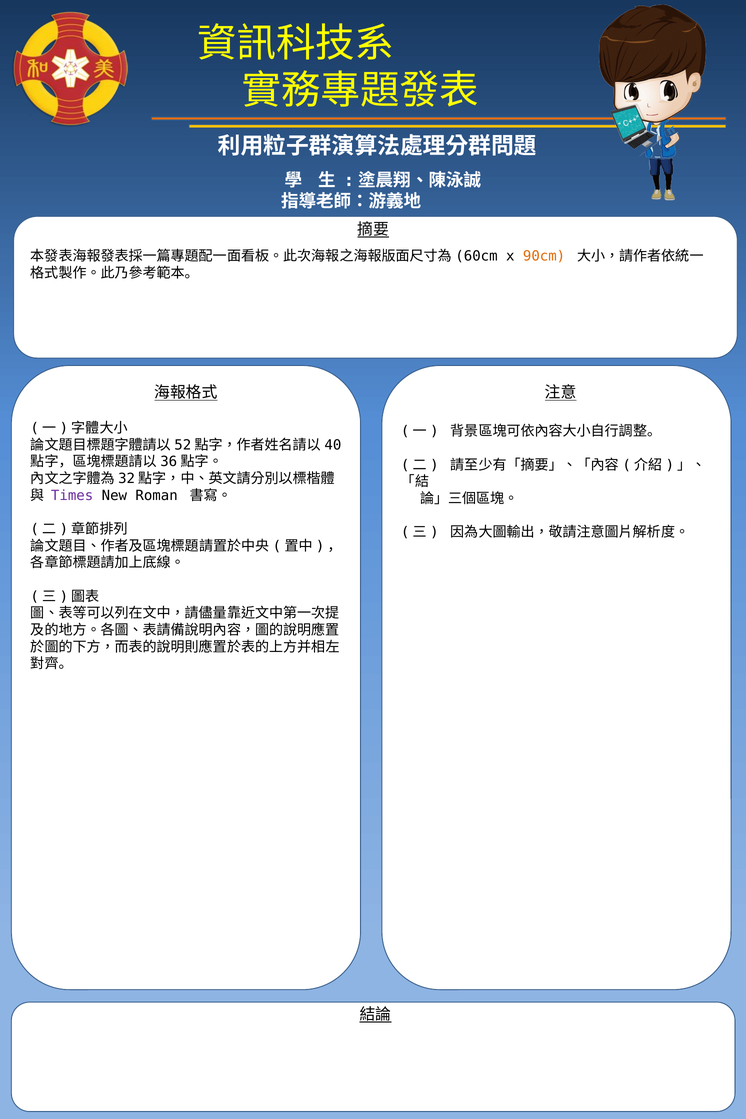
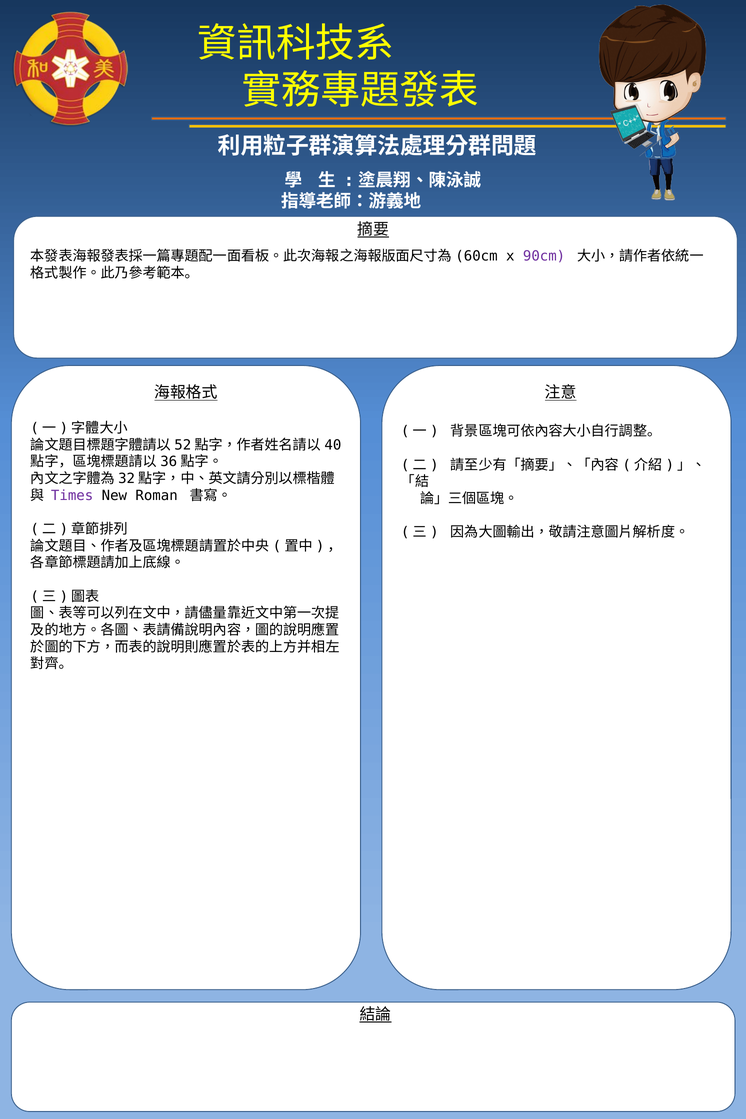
90cm colour: orange -> purple
